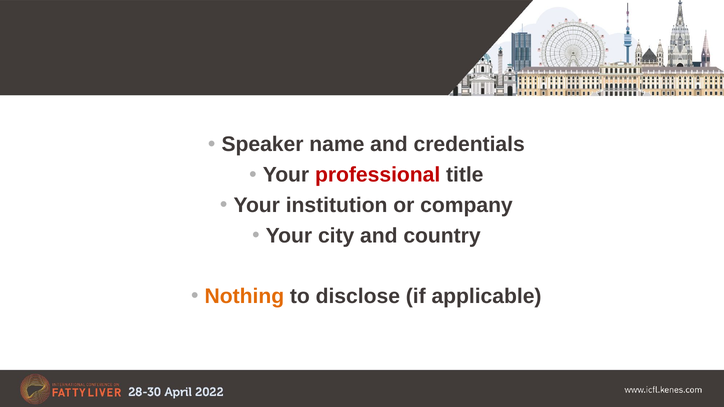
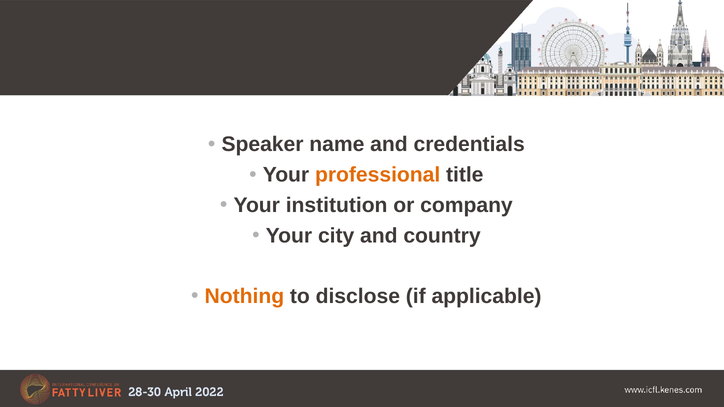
professional colour: red -> orange
